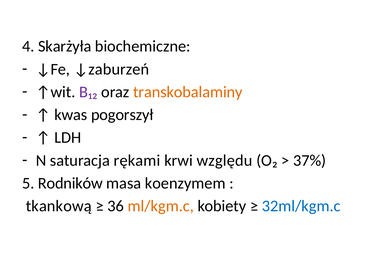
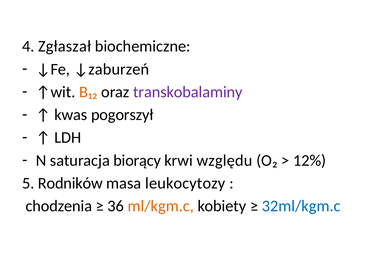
Skarżyła: Skarżyła -> Zgłaszał
B₁₂ colour: purple -> orange
transkobalaminy colour: orange -> purple
rękami: rękami -> biorący
37%: 37% -> 12%
koenzymem: koenzymem -> leukocytozy
tkankową: tkankową -> chodzenia
